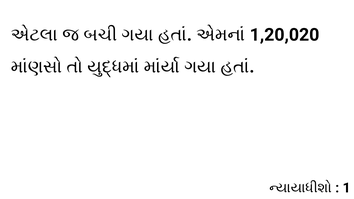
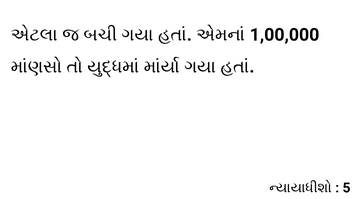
1,20,020: 1,20,020 -> 1,00,000
1: 1 -> 5
